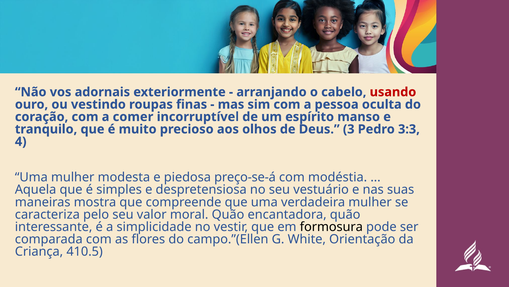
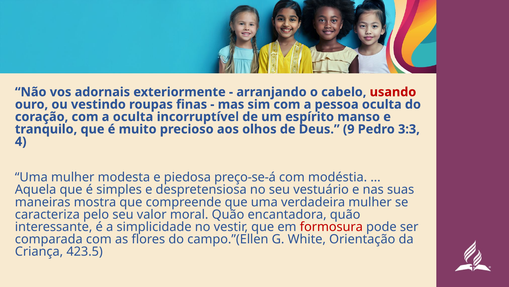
a comer: comer -> oculta
3: 3 -> 9
formosura colour: black -> red
410.5: 410.5 -> 423.5
